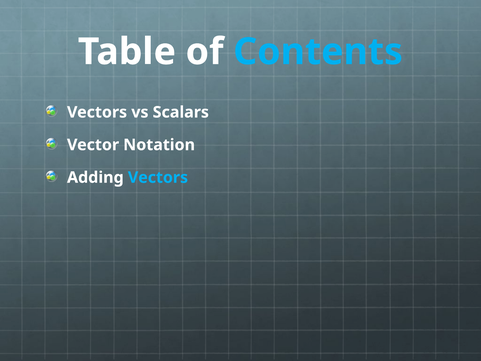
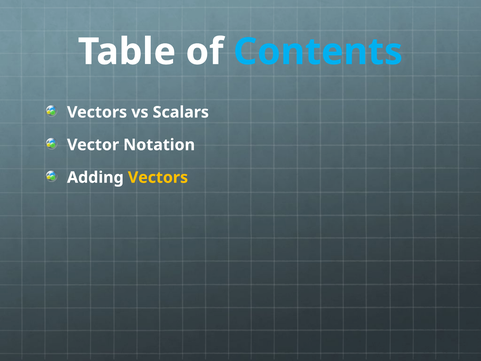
Vectors at (158, 177) colour: light blue -> yellow
